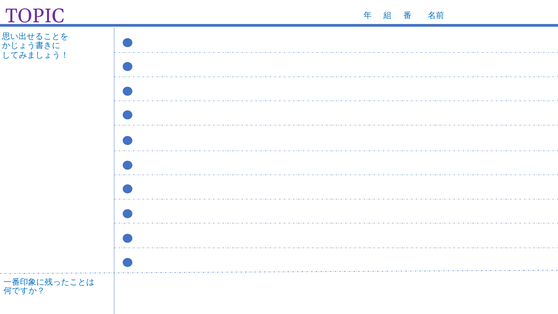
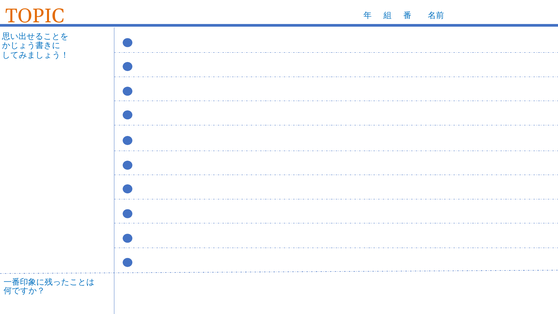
TOPIC colour: purple -> orange
